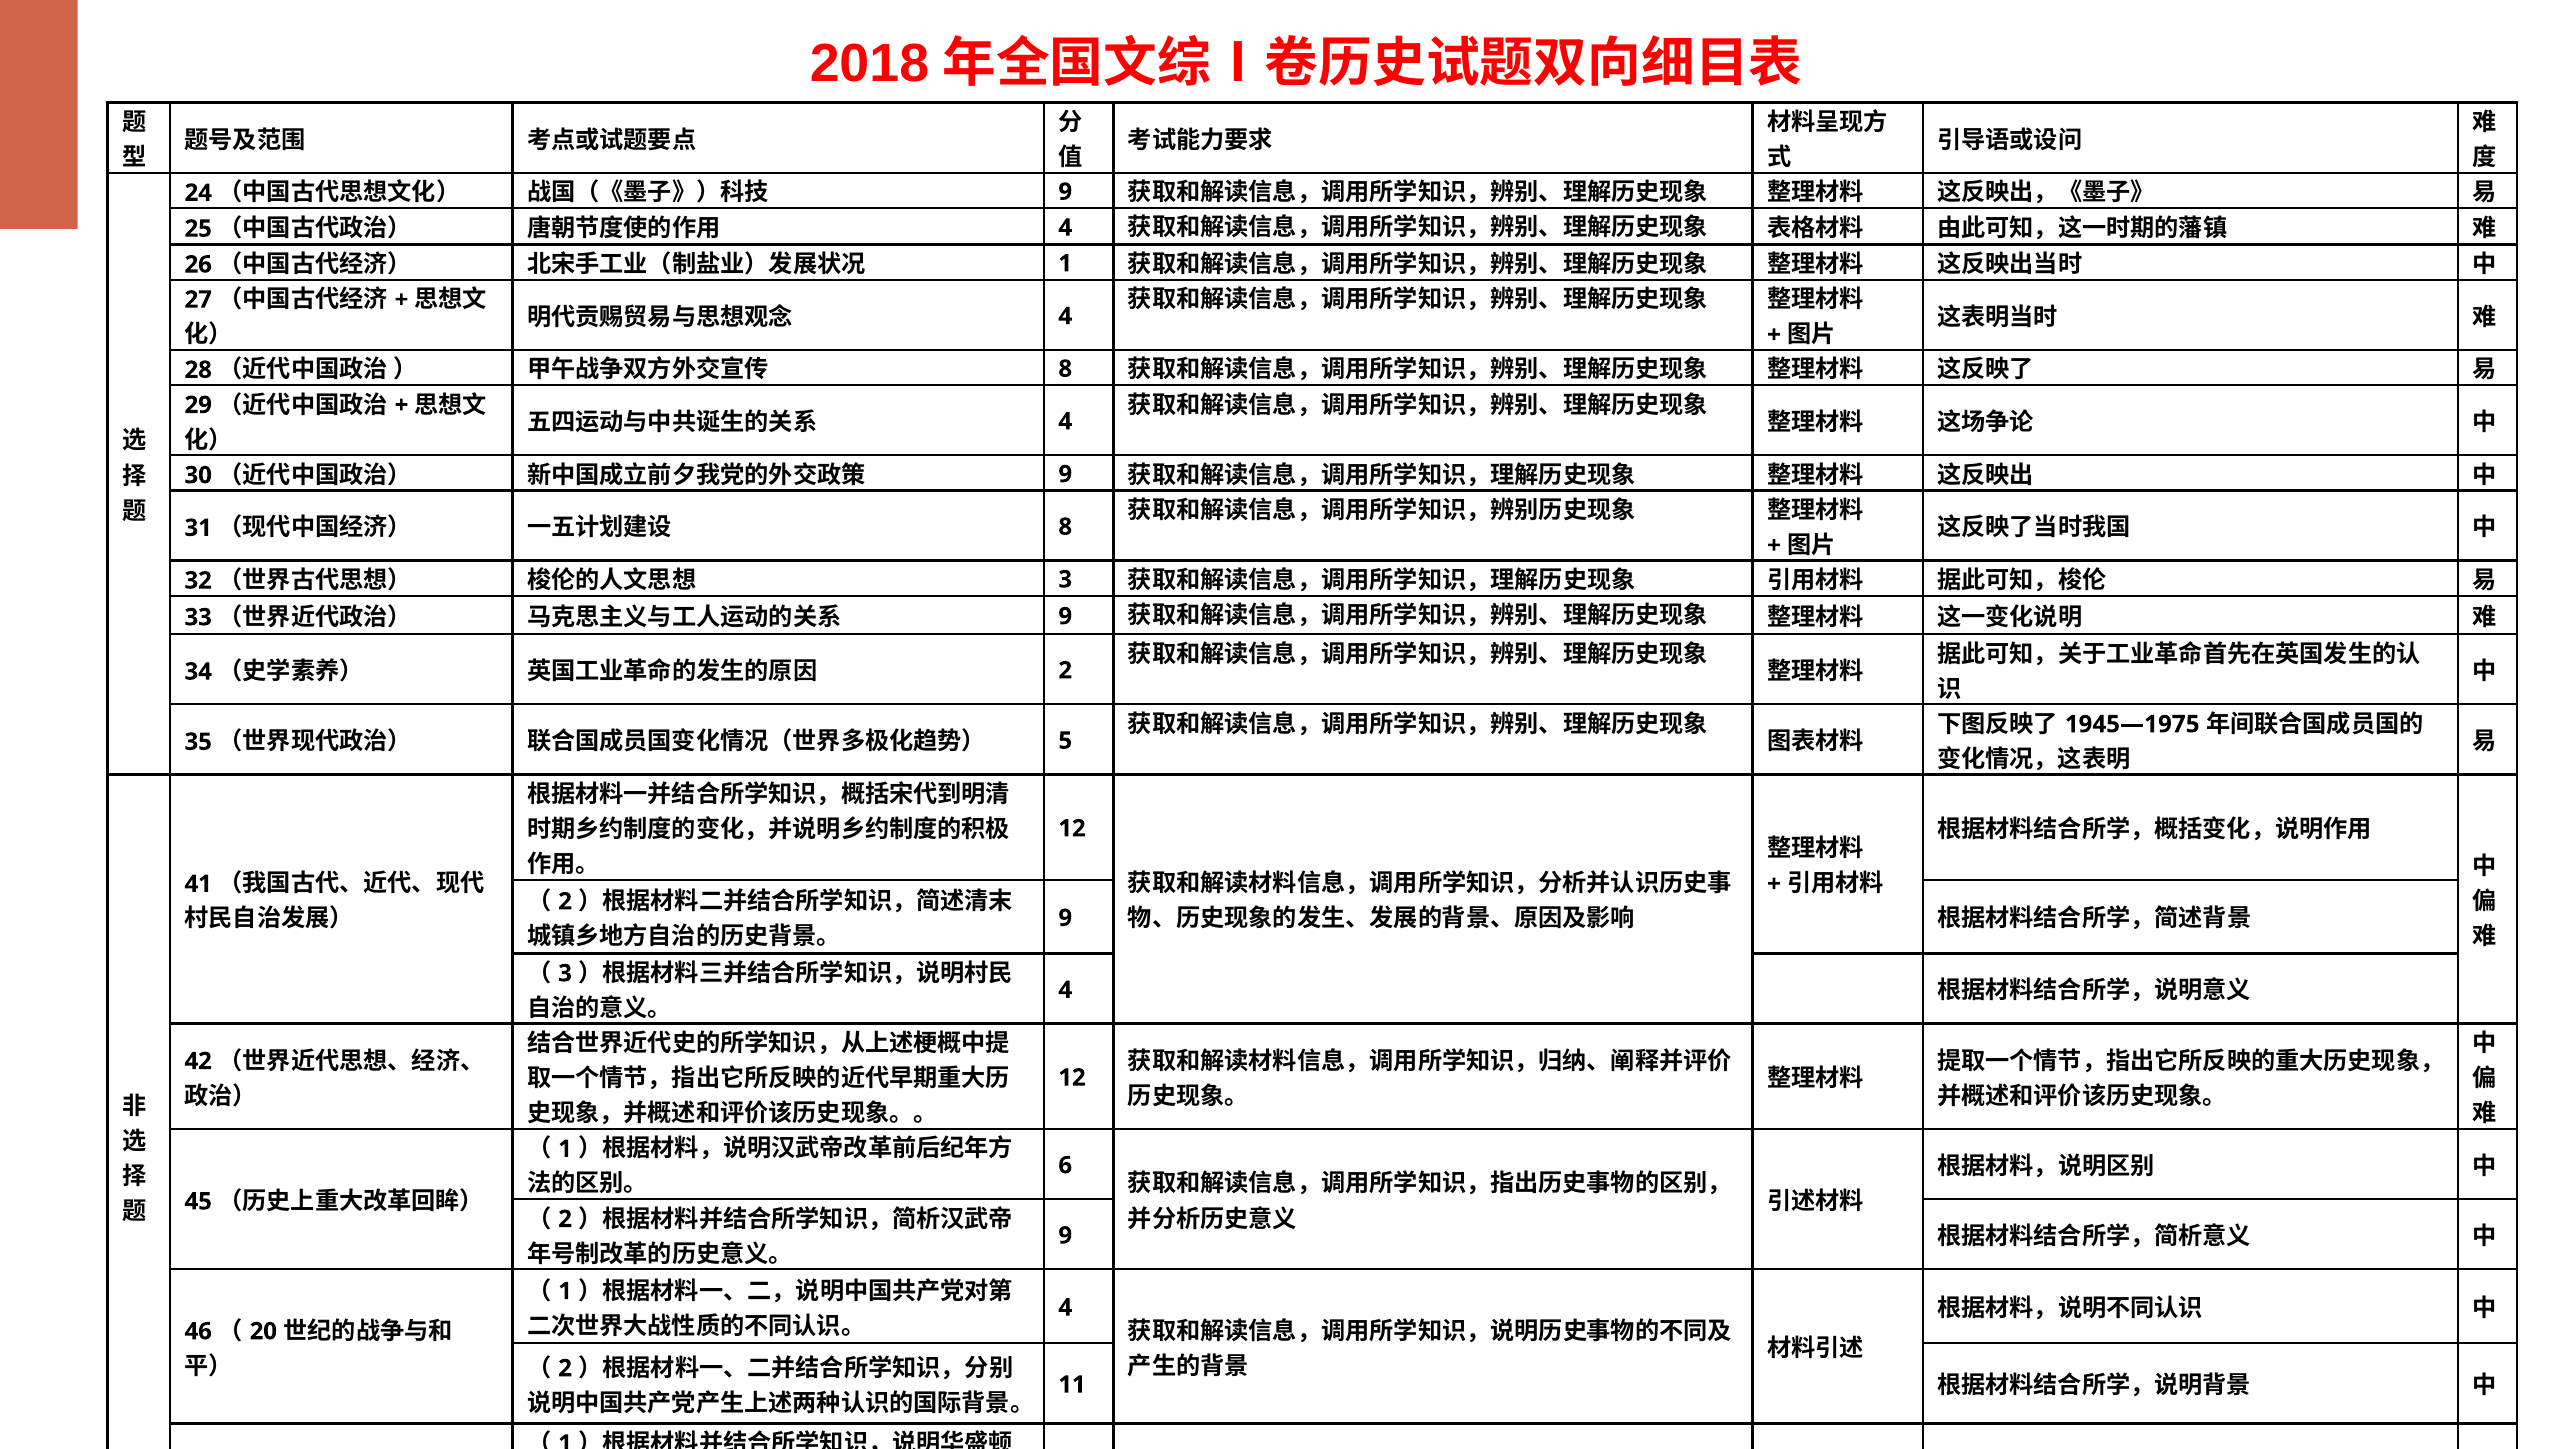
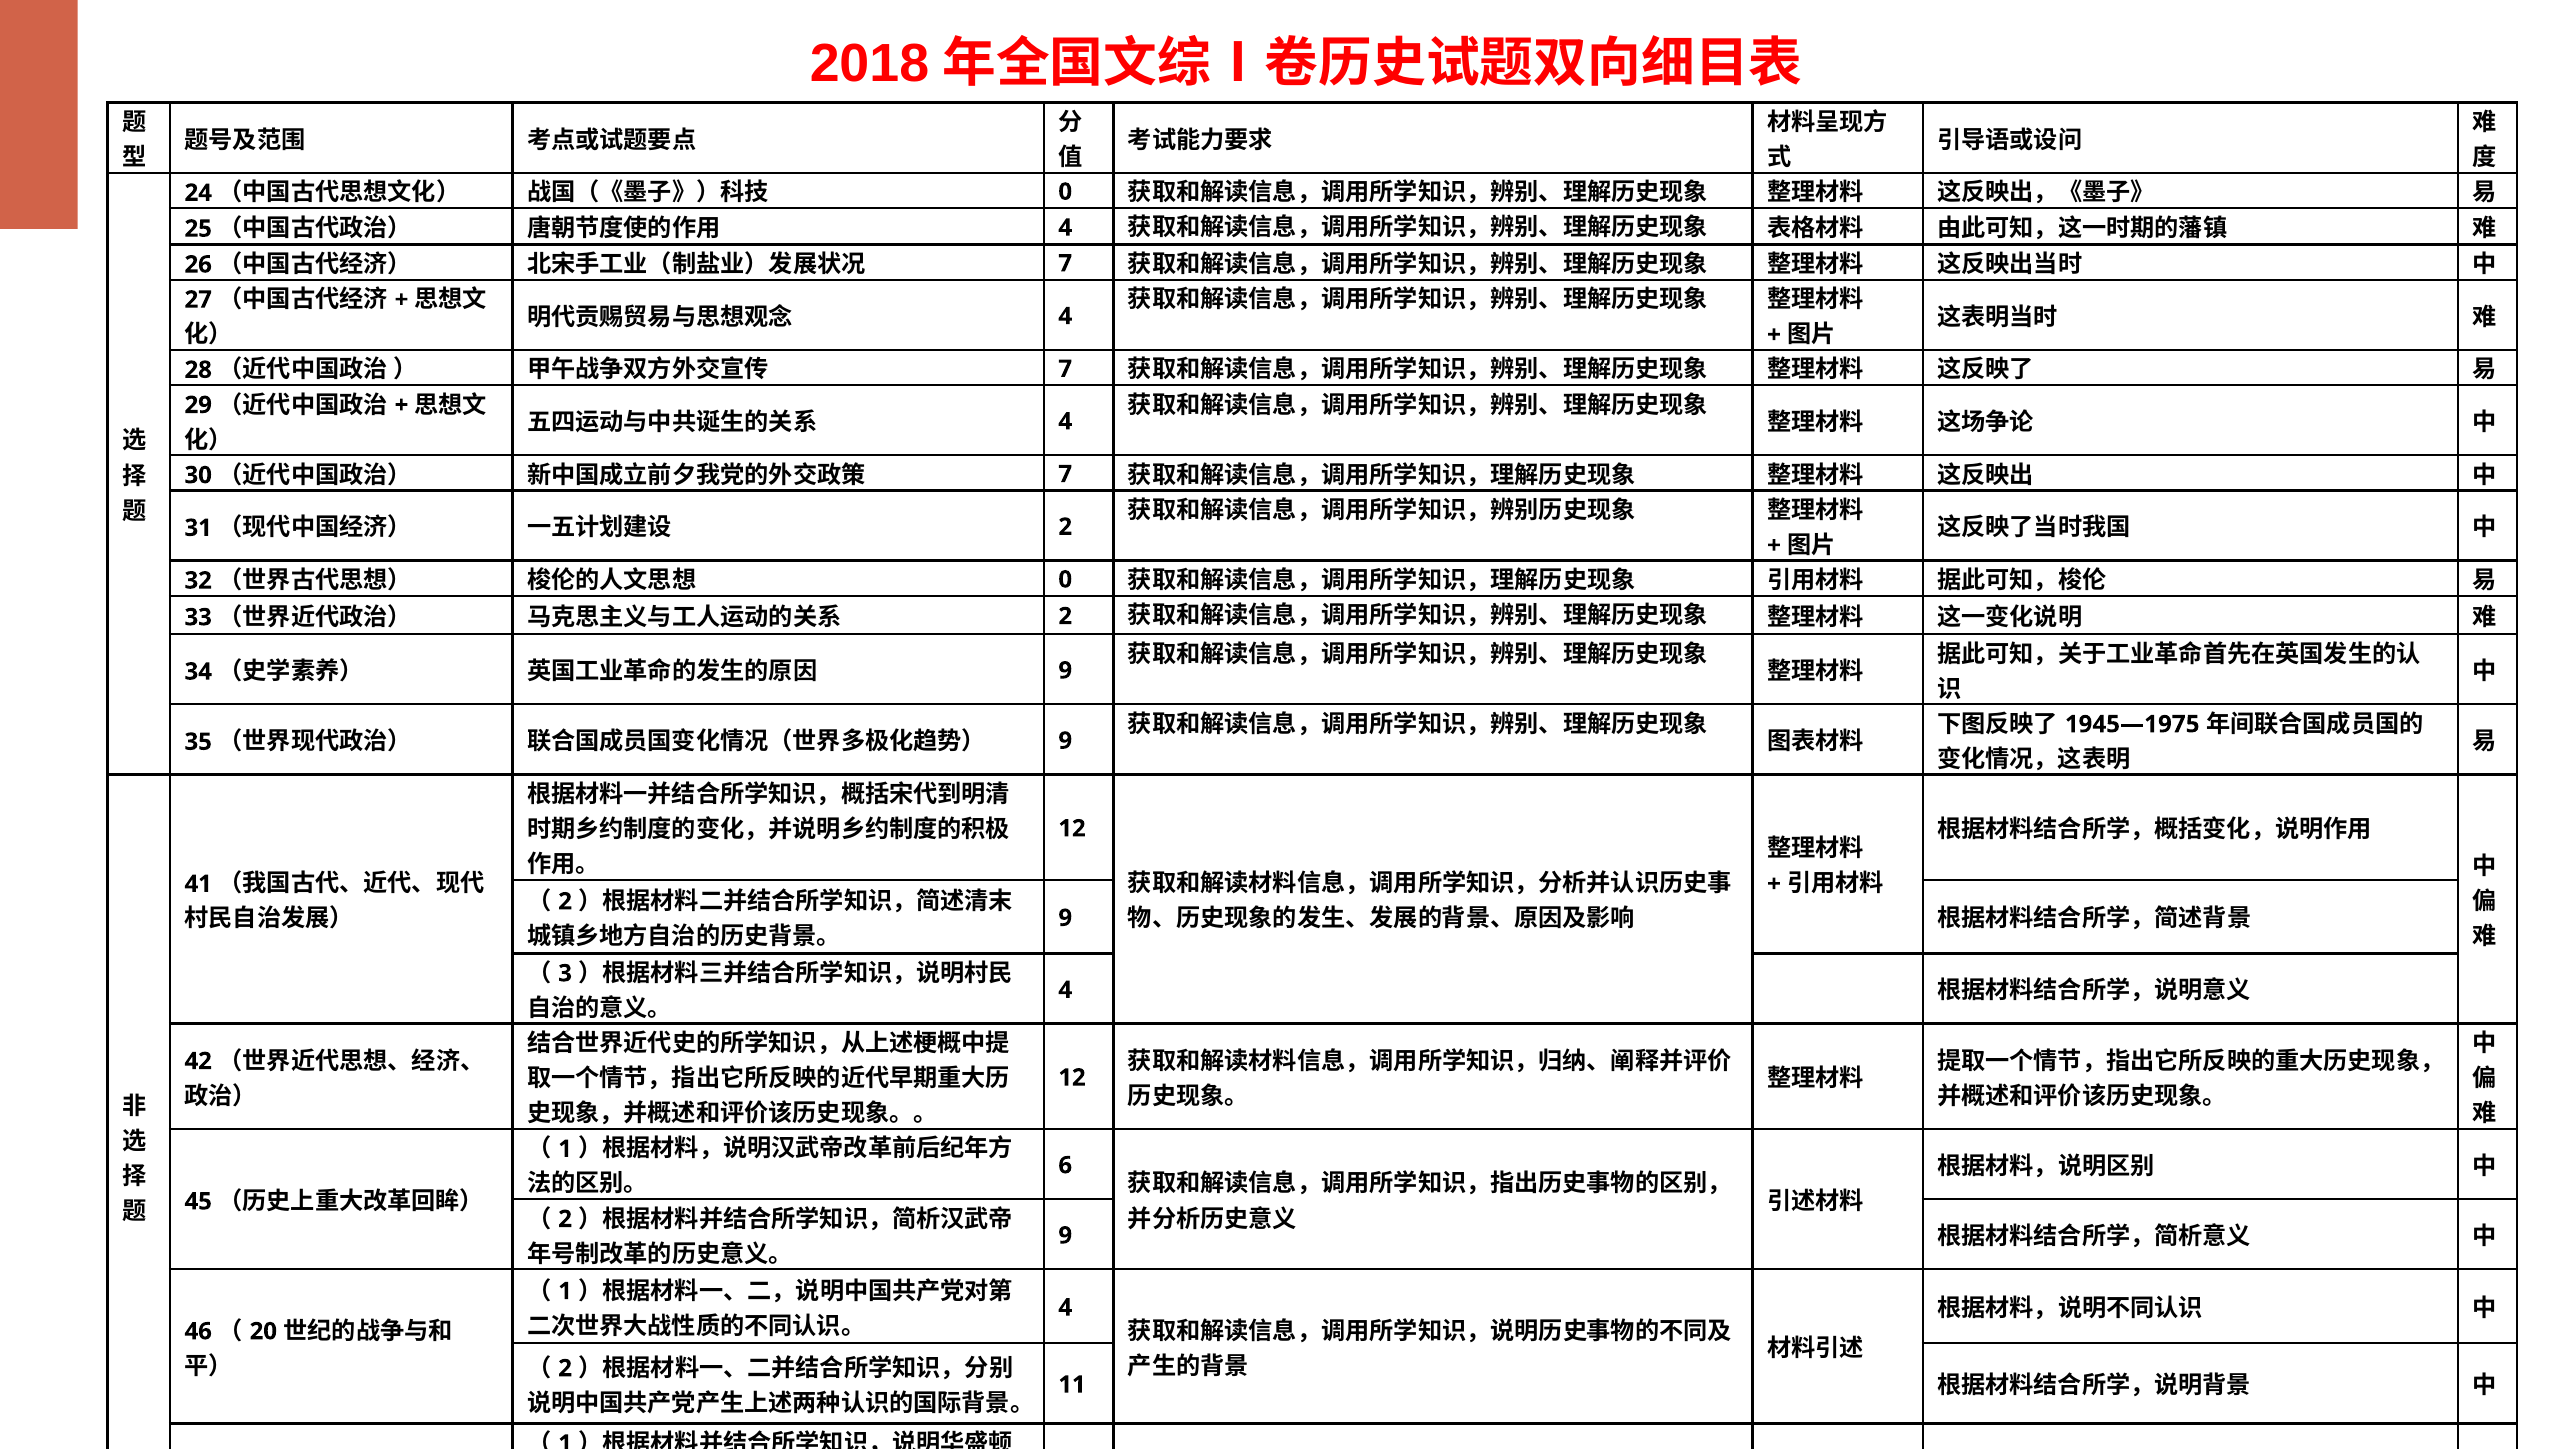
9 at (1065, 192): 9 -> 0
1 at (1065, 263): 1 -> 7
8 at (1065, 369): 8 -> 7
9 at (1065, 474): 9 -> 7
8 at (1065, 527): 8 -> 2
3 at (1065, 580): 3 -> 0
9 at (1065, 616): 9 -> 2
2 at (1065, 670): 2 -> 9
5 at (1065, 741): 5 -> 9
